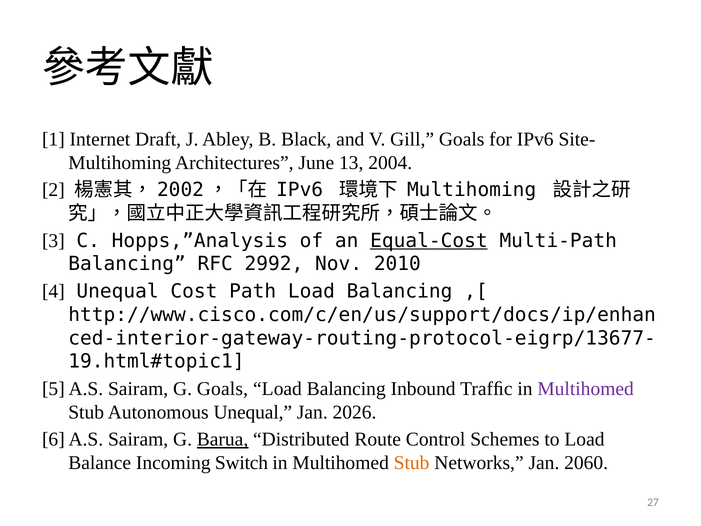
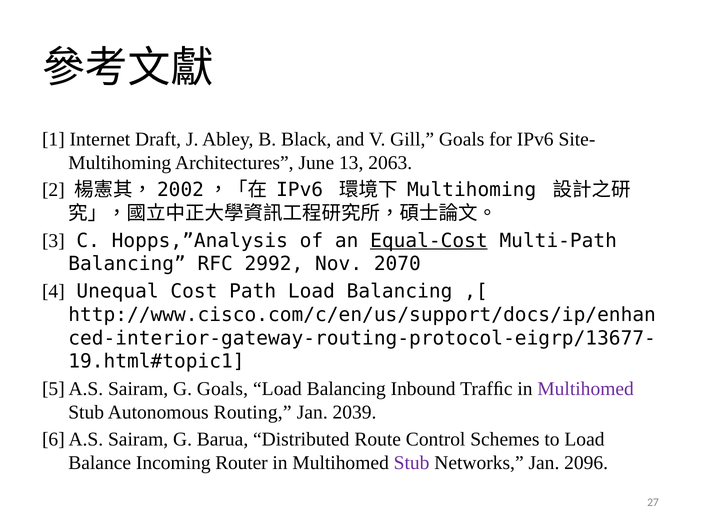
2004: 2004 -> 2063
2010: 2010 -> 2070
Autonomous Unequal: Unequal -> Routing
2026: 2026 -> 2039
Barua underline: present -> none
Switch: Switch -> Router
Stub at (412, 463) colour: orange -> purple
2060: 2060 -> 2096
